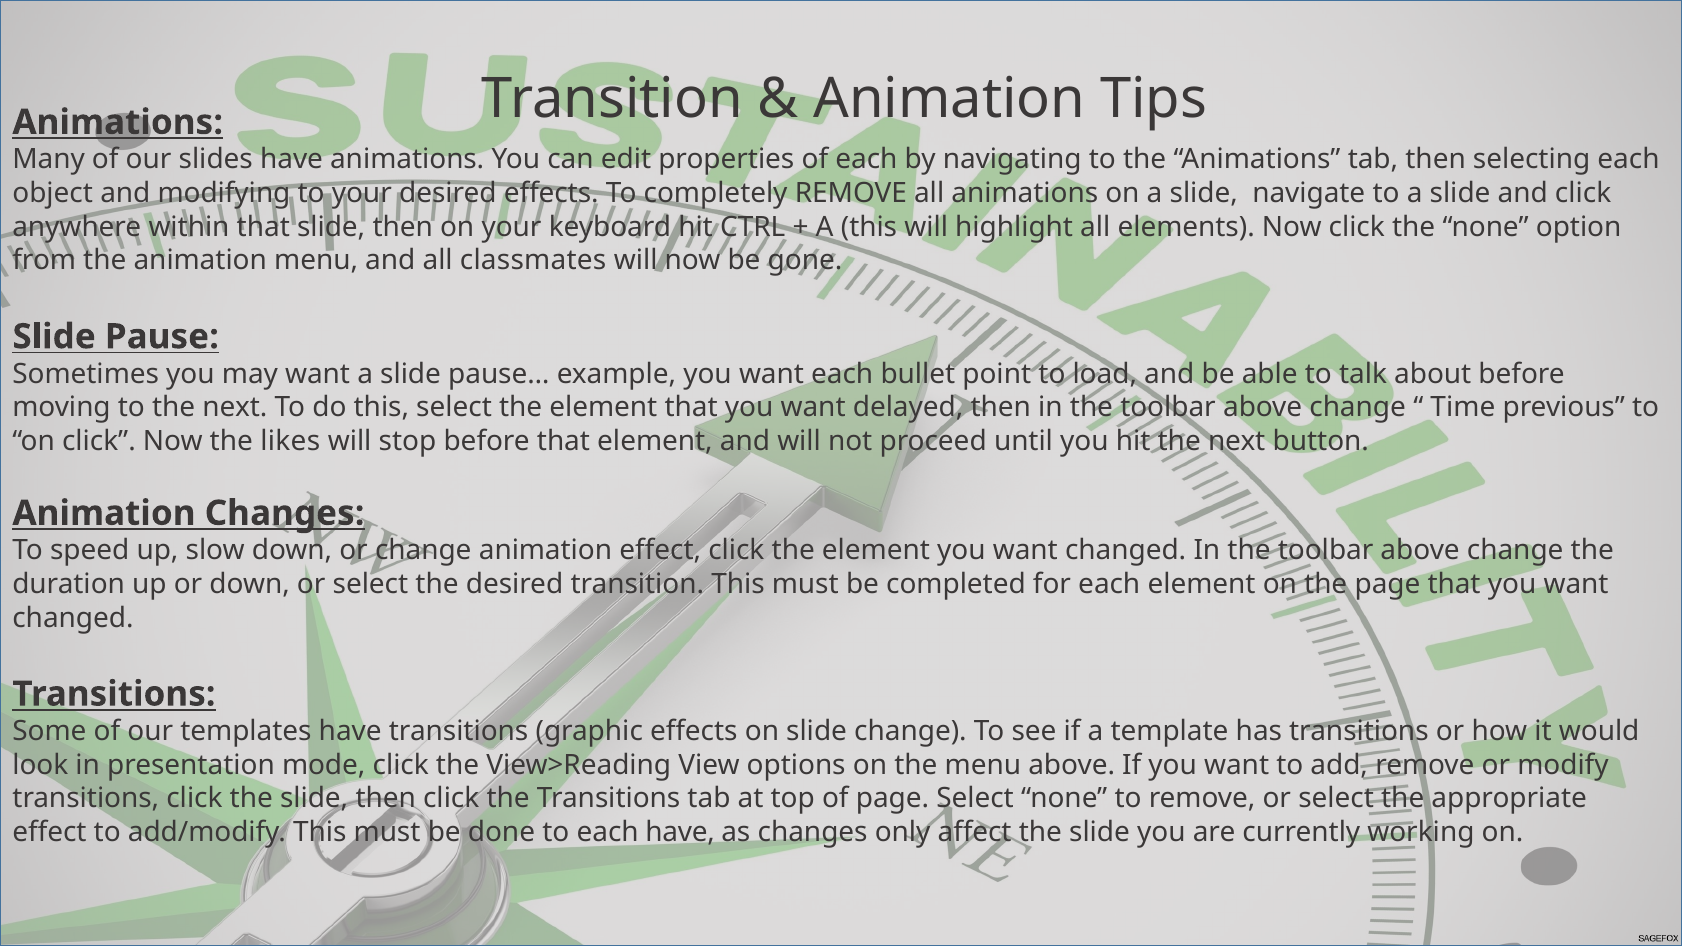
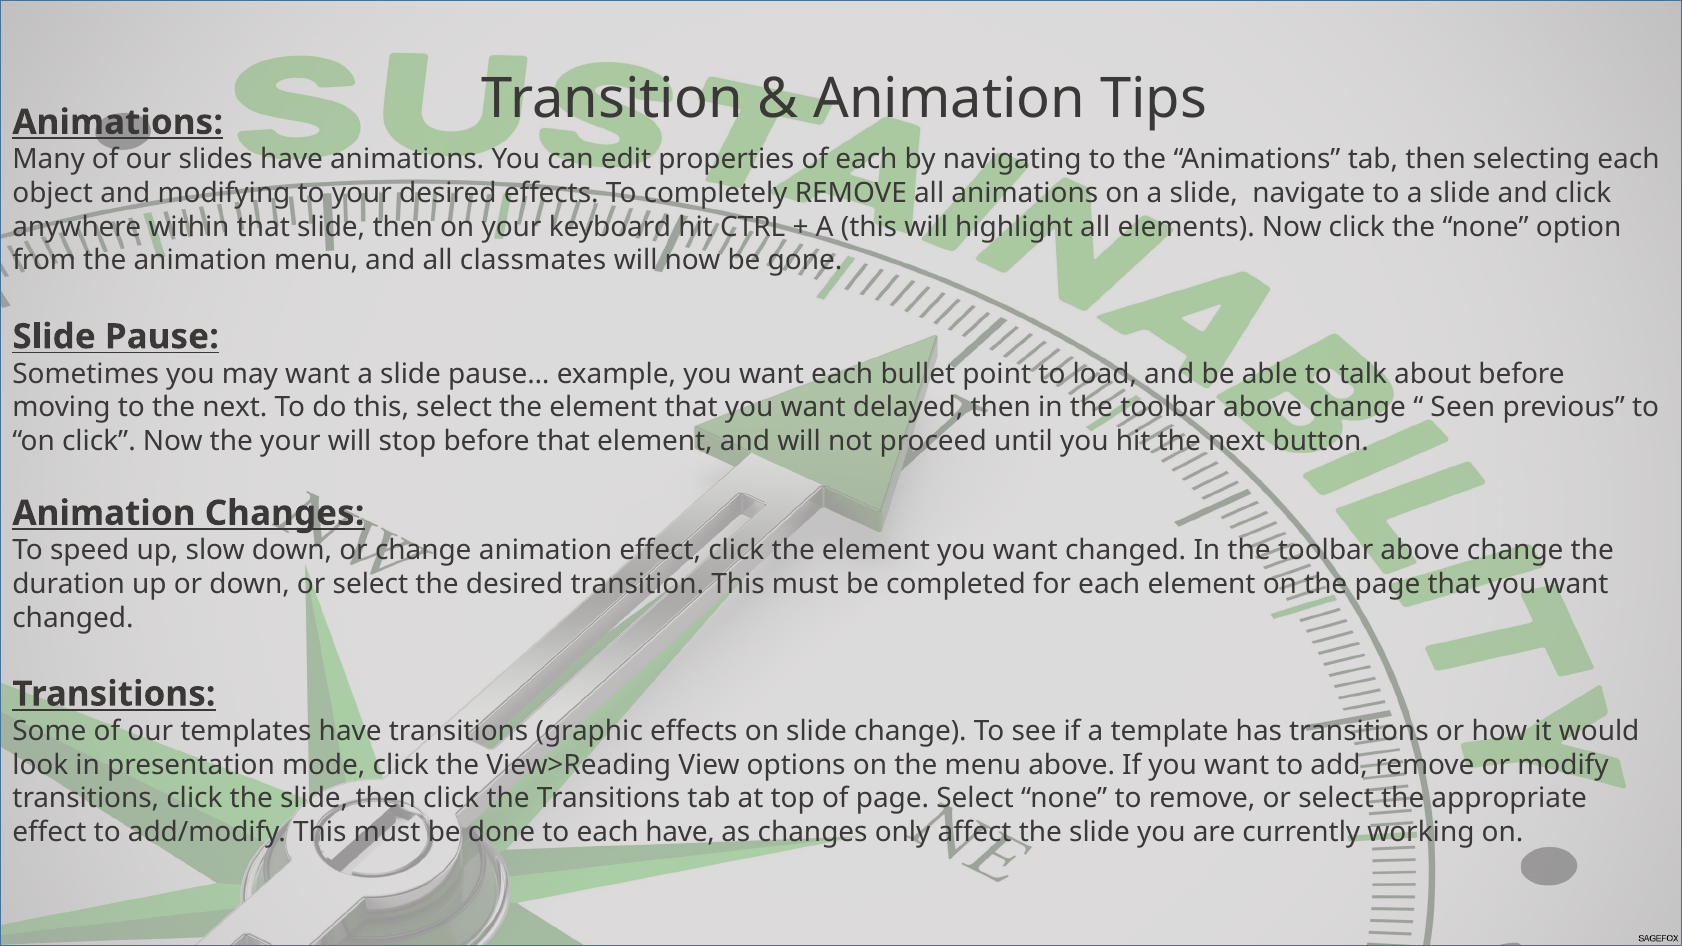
Time: Time -> Seen
the likes: likes -> your
